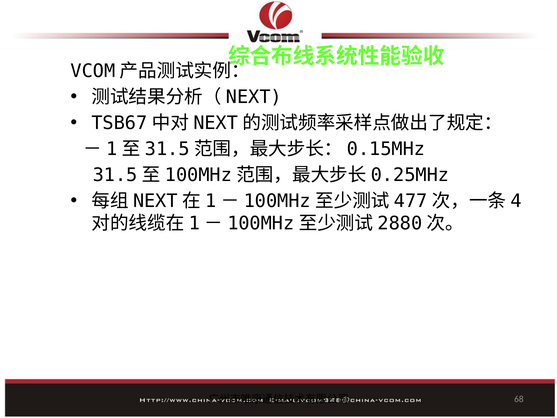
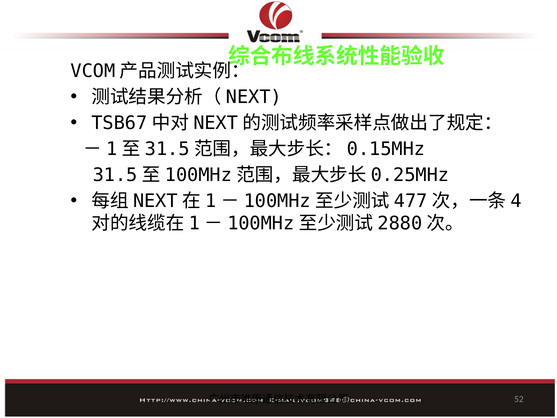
68: 68 -> 52
